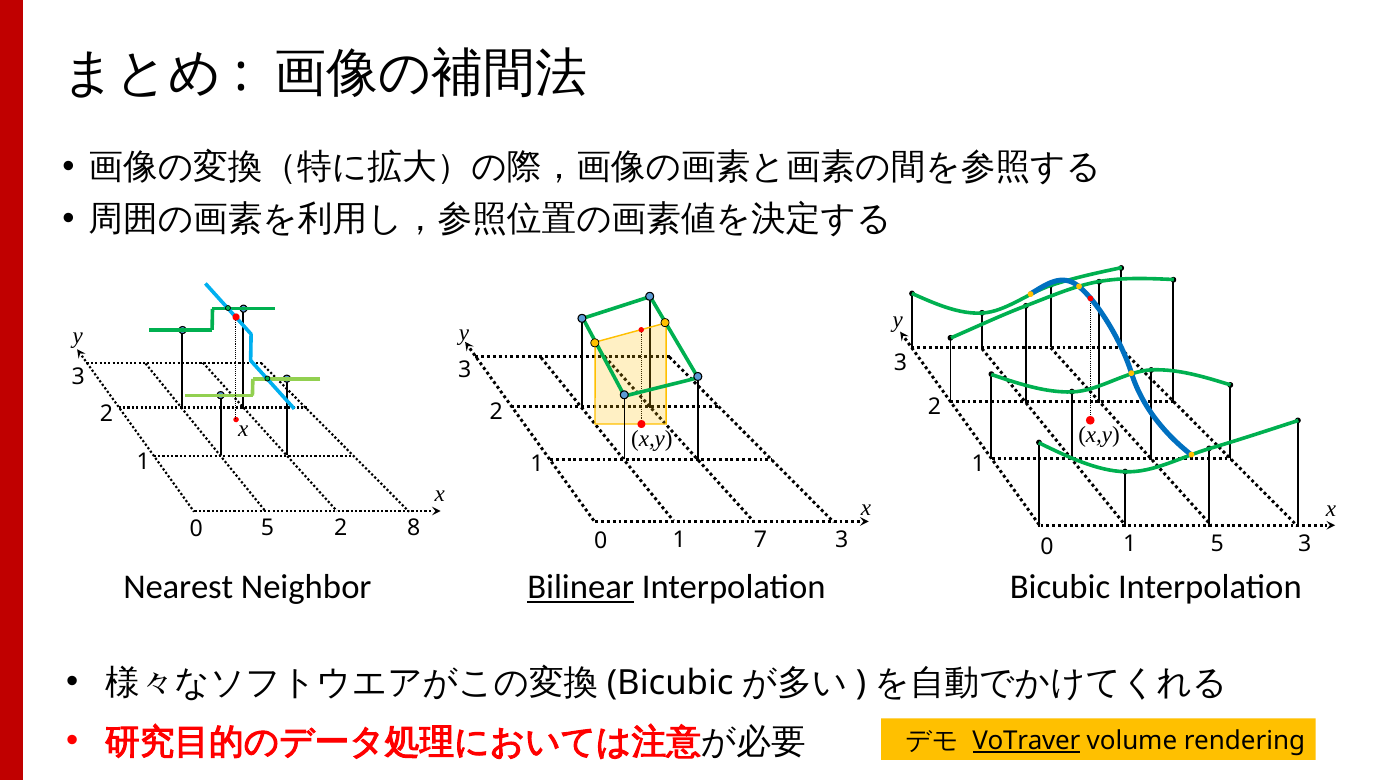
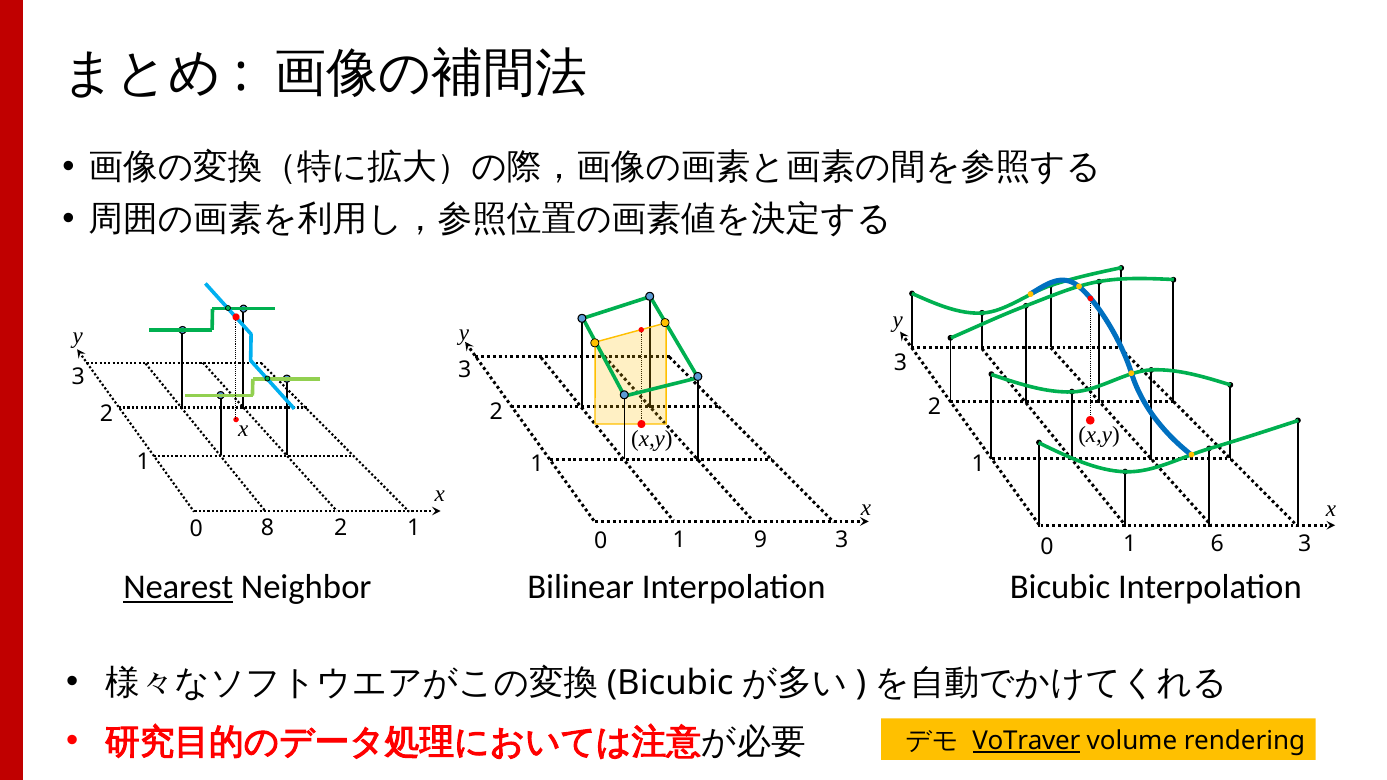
0 5: 5 -> 8
8 at (414, 528): 8 -> 1
7: 7 -> 9
1 5: 5 -> 6
Nearest underline: none -> present
Bilinear underline: present -> none
